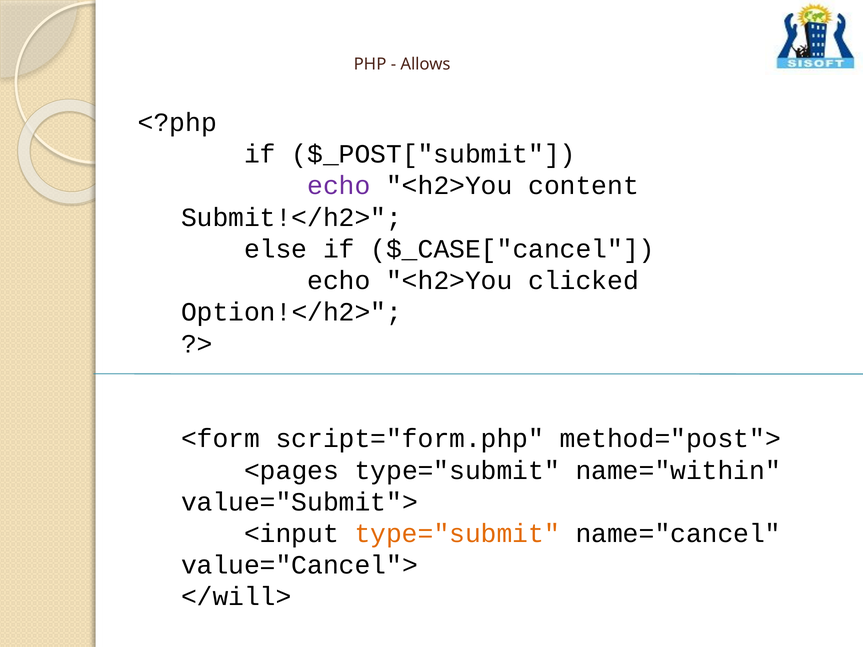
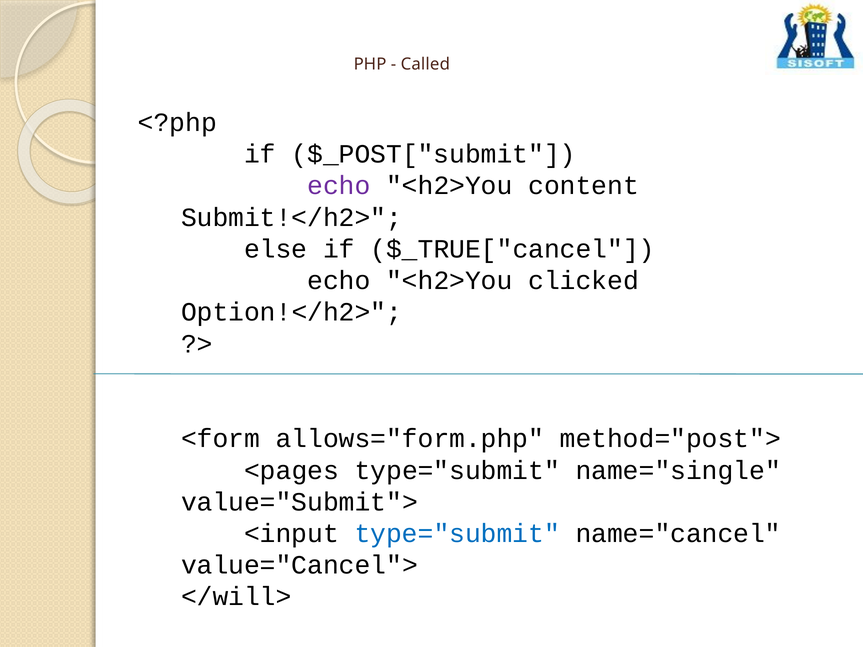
Allows: Allows -> Called
$_CASE["cancel: $_CASE["cancel -> $_TRUE["cancel
script="form.php: script="form.php -> allows="form.php
name="within: name="within -> name="single
type="submit at (457, 534) colour: orange -> blue
